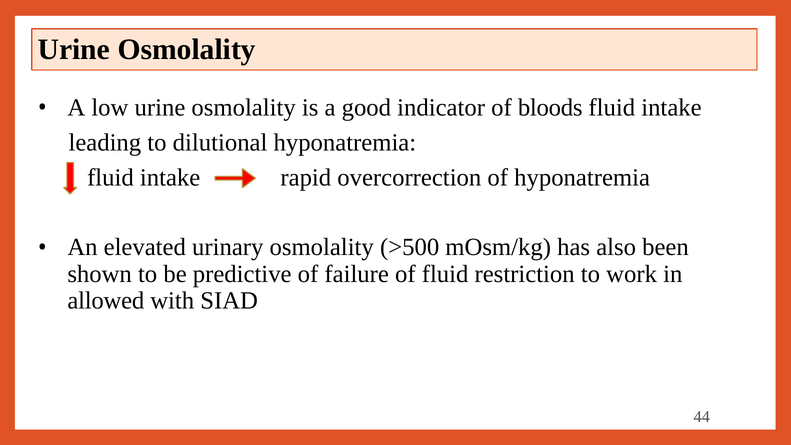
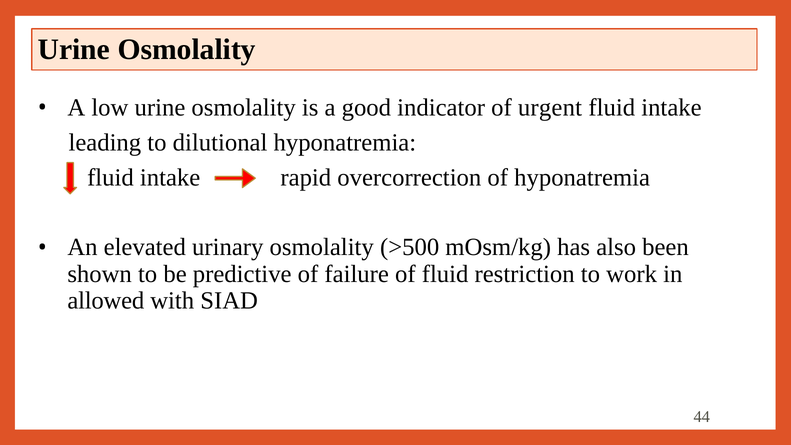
bloods: bloods -> urgent
